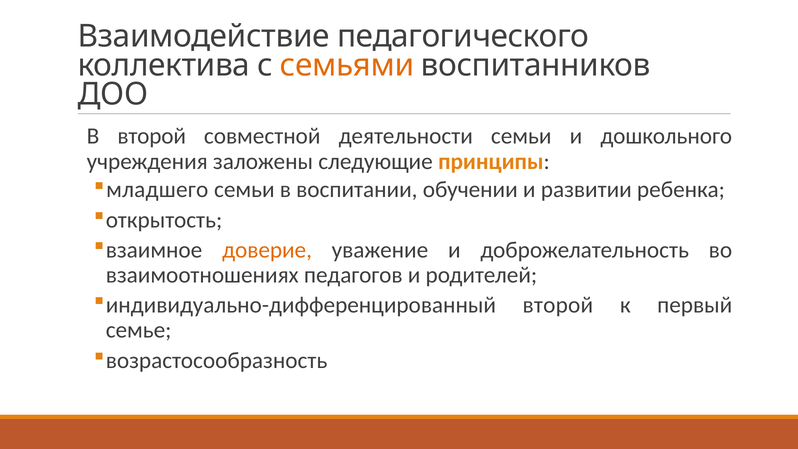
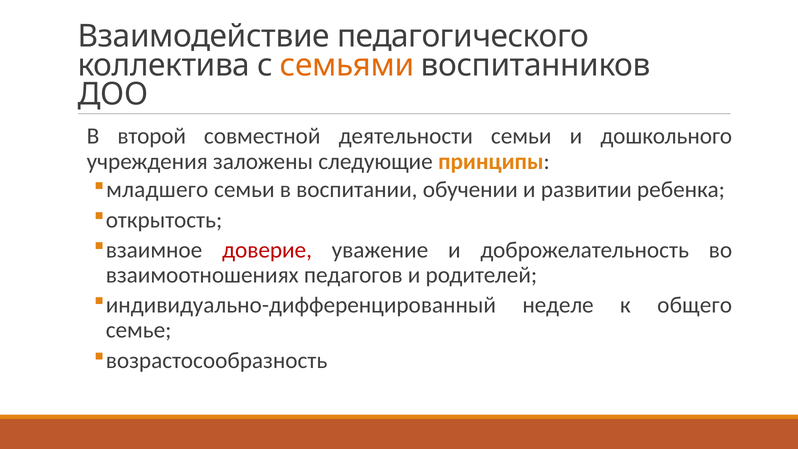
доверие colour: orange -> red
индивидуально-дифференцированный второй: второй -> неделе
первый: первый -> общего
